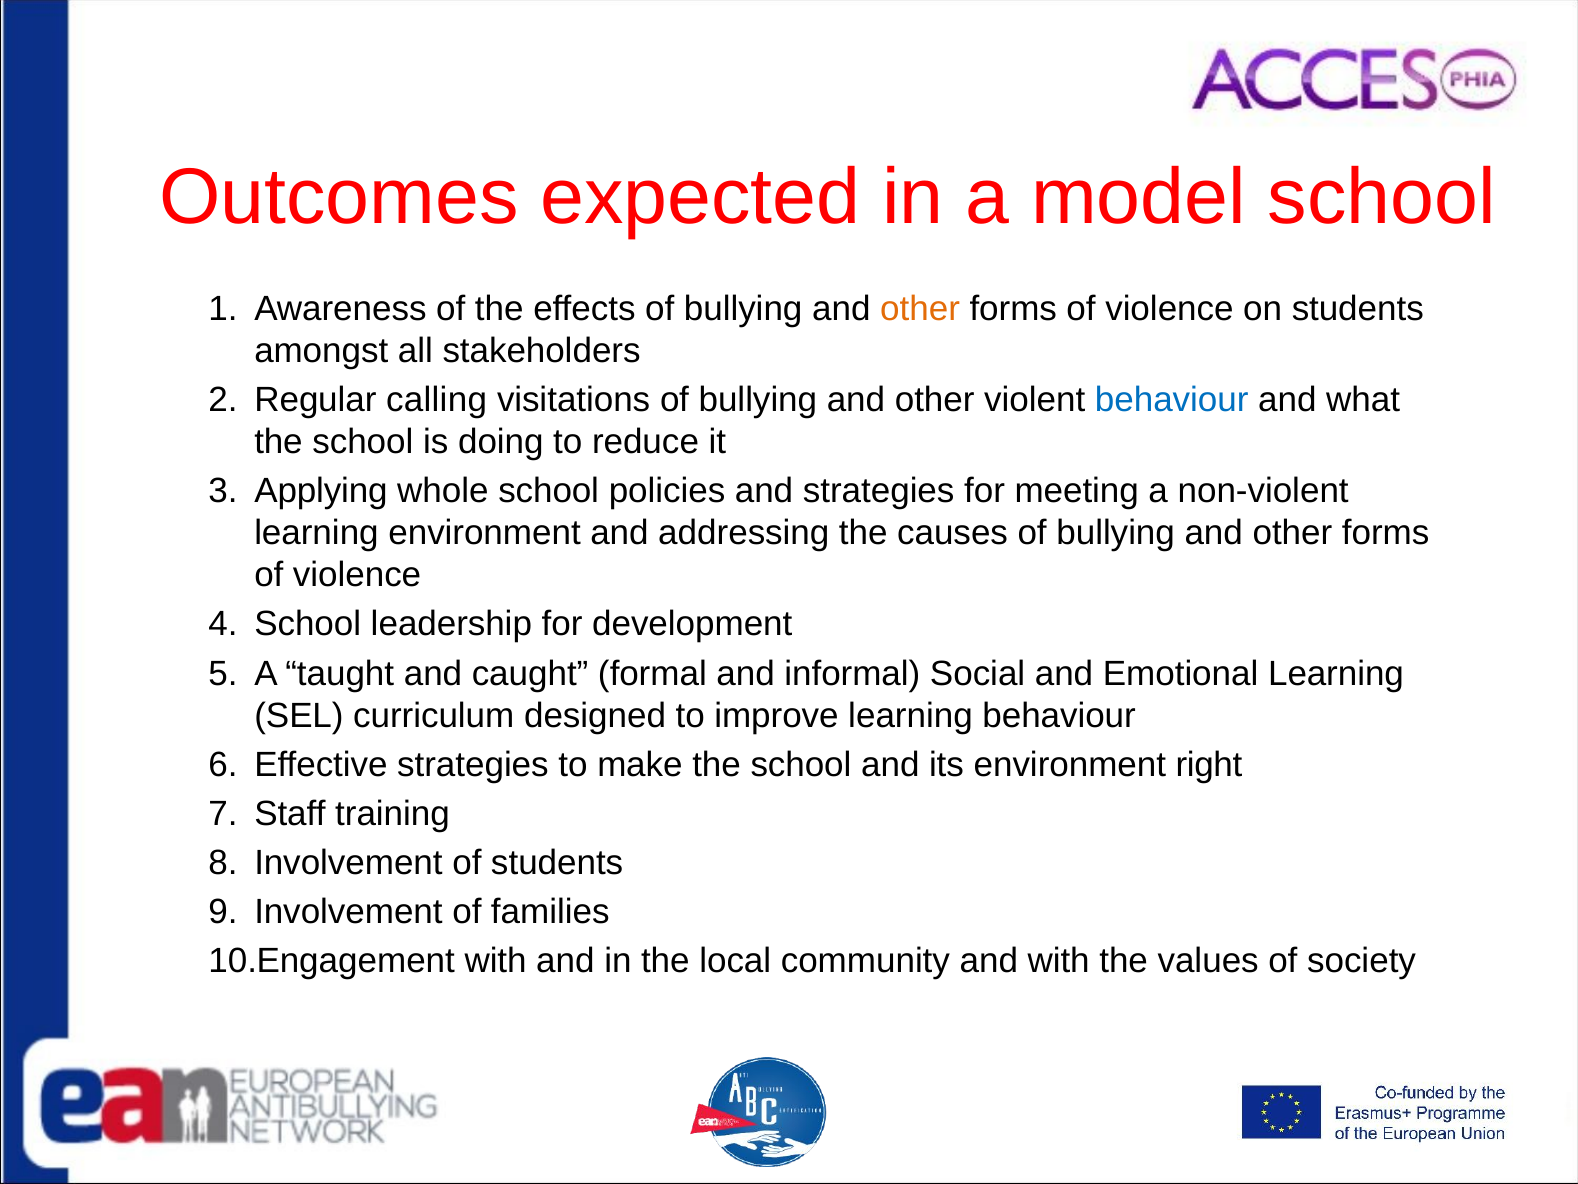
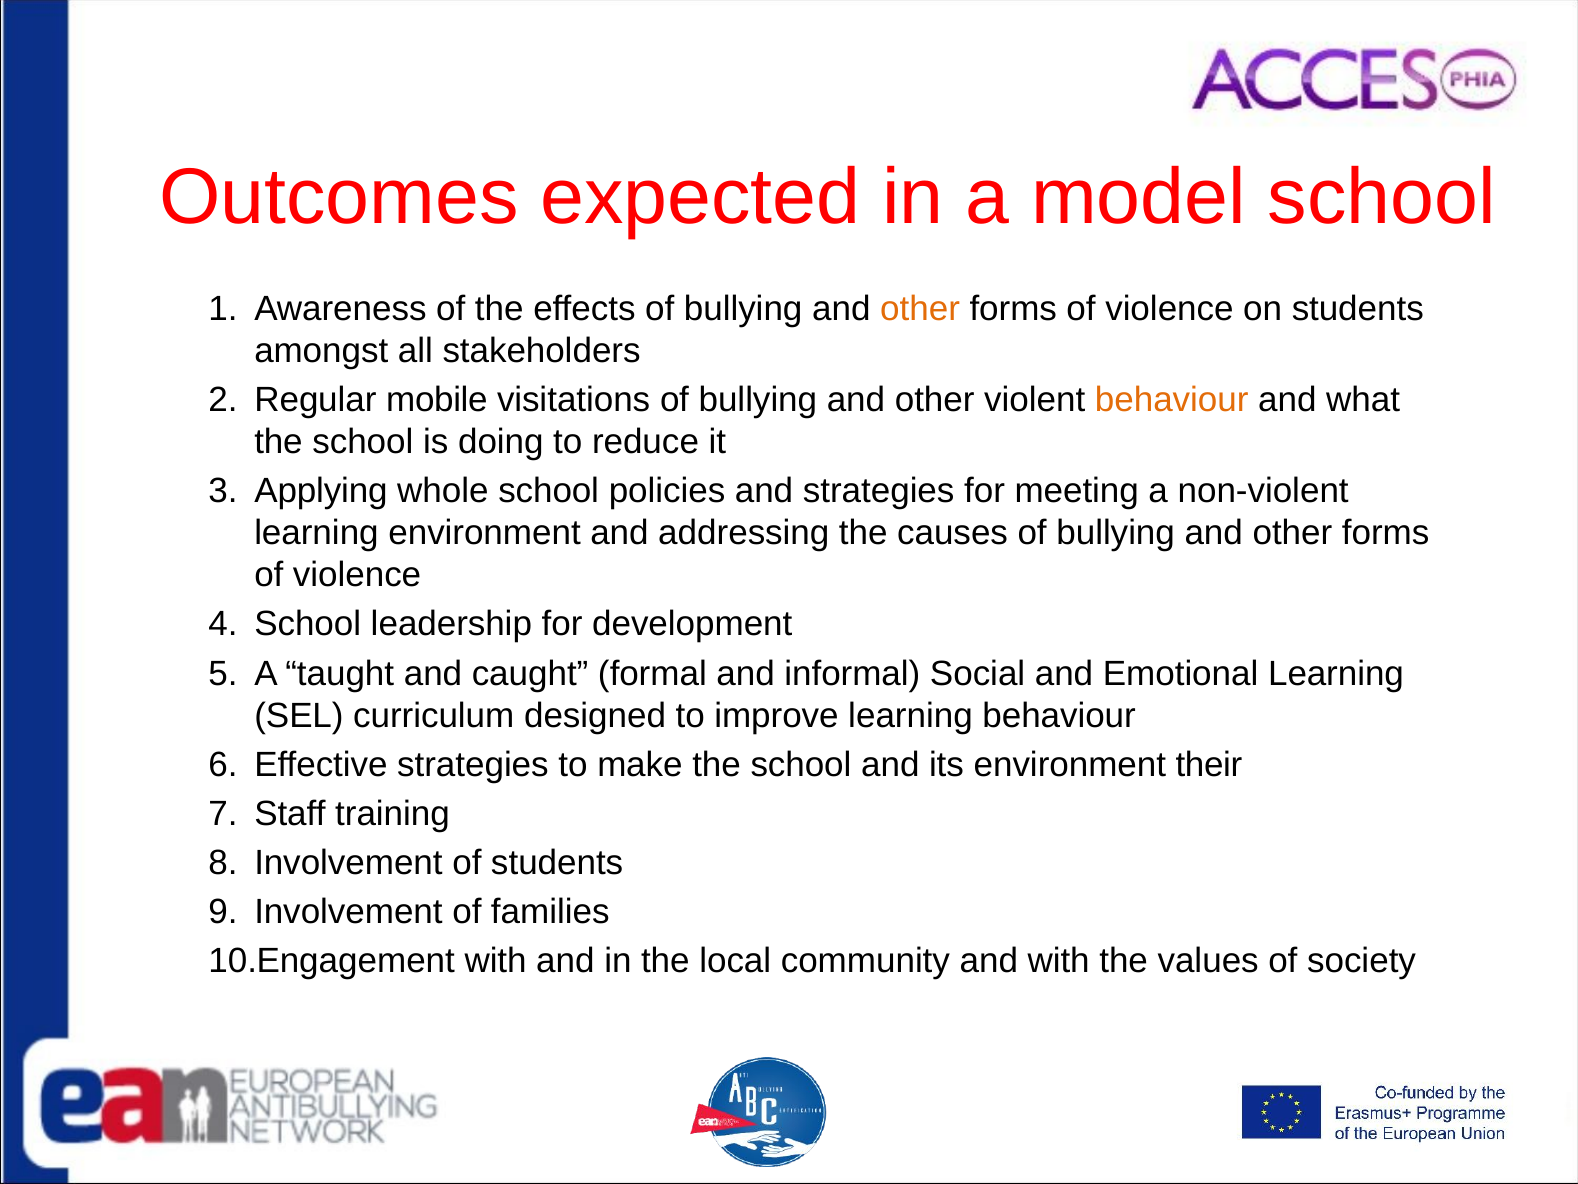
calling: calling -> mobile
behaviour at (1172, 400) colour: blue -> orange
right: right -> their
